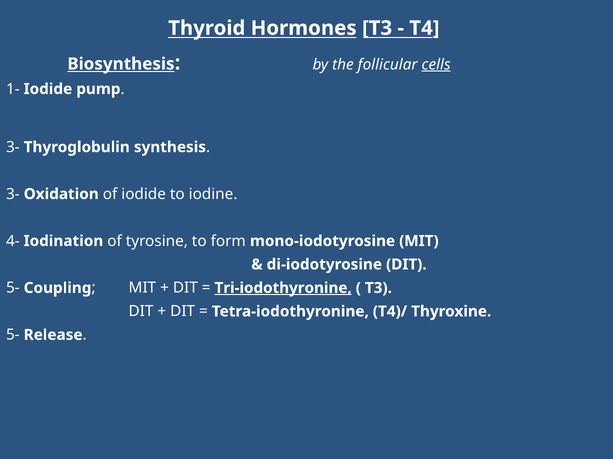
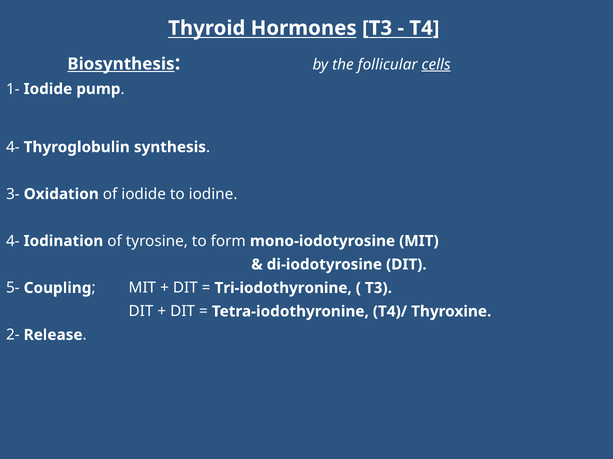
3- at (13, 147): 3- -> 4-
Tri-iodothyronine underline: present -> none
5- at (13, 335): 5- -> 2-
